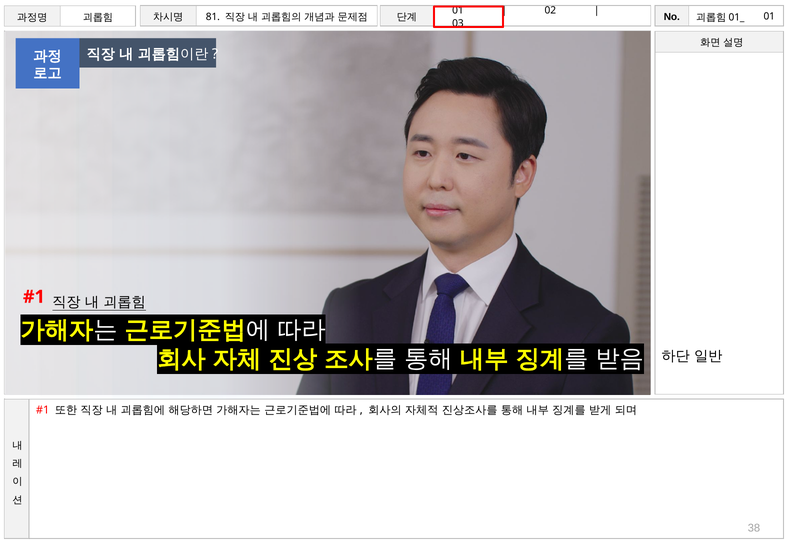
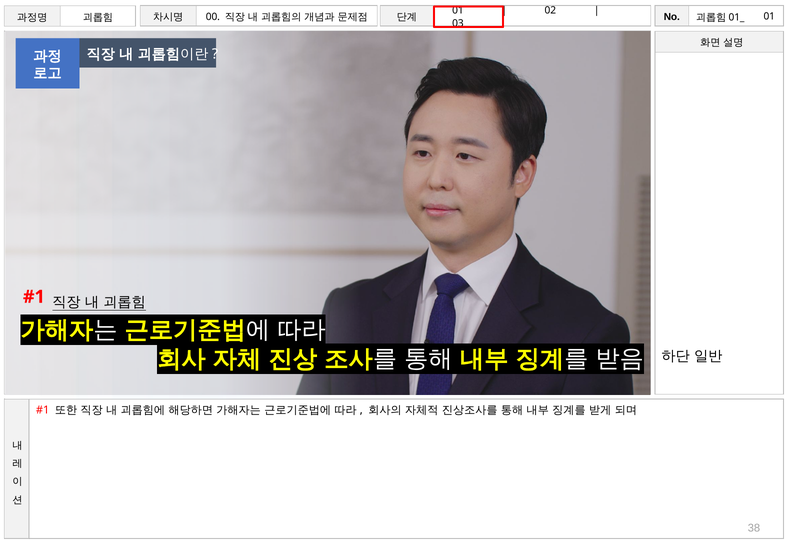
81: 81 -> 00
